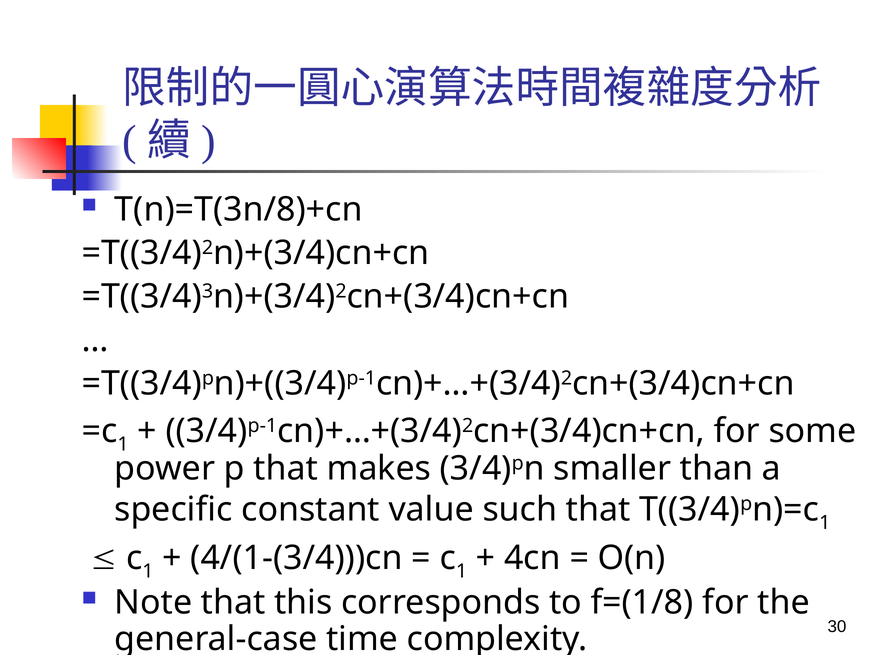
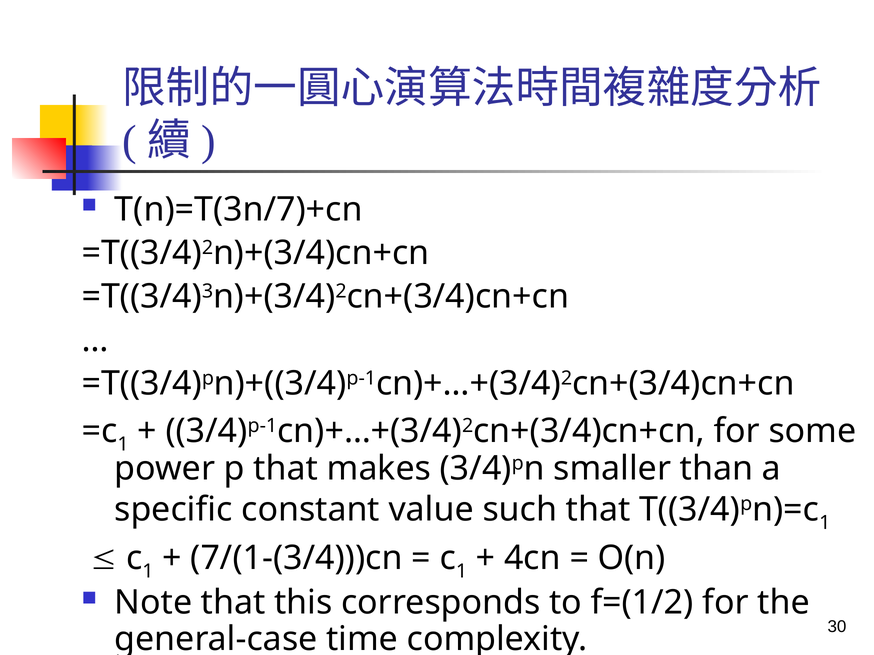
T(n)=T(3n/8)+cn: T(n)=T(3n/8)+cn -> T(n)=T(3n/7)+cn
4/(1-(3/4)))cn: 4/(1-(3/4)))cn -> 7/(1-(3/4)))cn
f=(1/8: f=(1/8 -> f=(1/2
